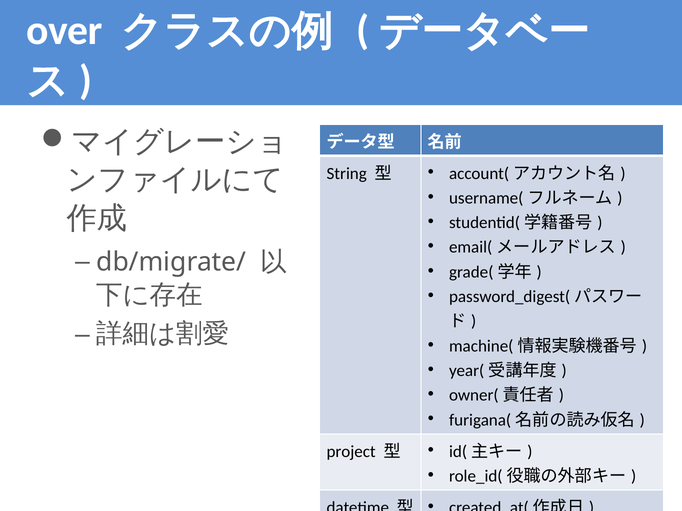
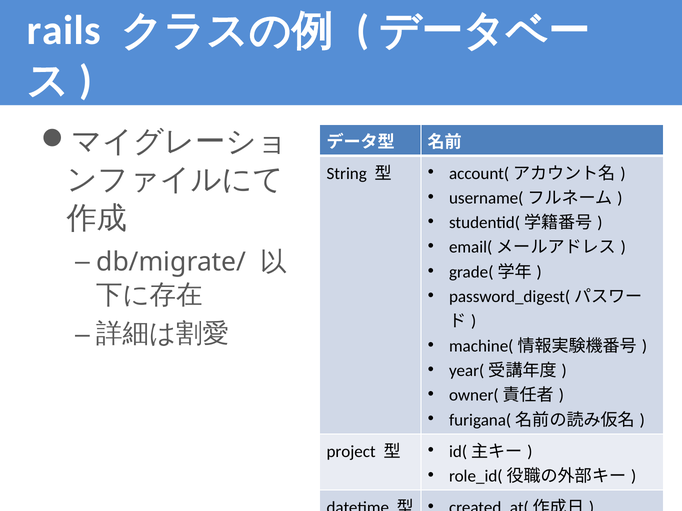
over: over -> rails
